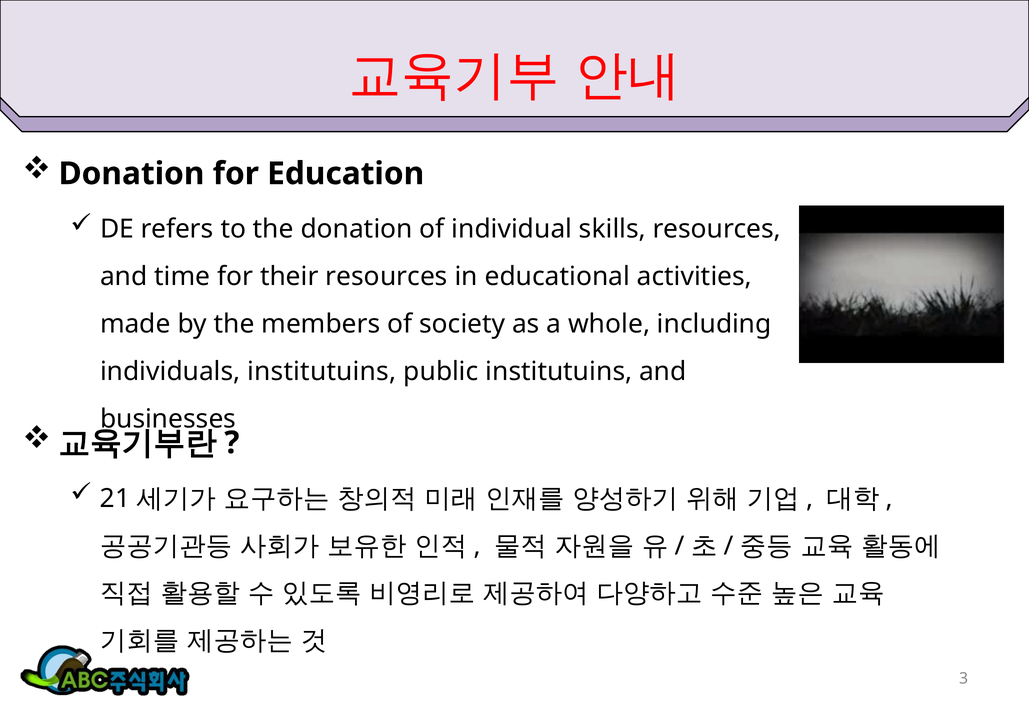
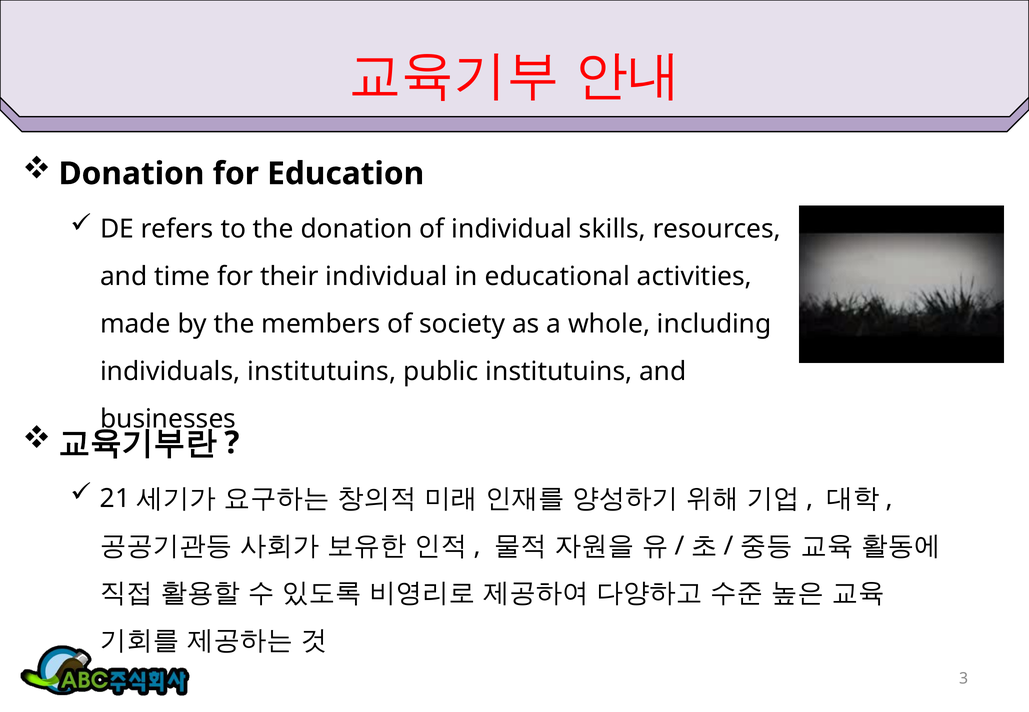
their resources: resources -> individual
